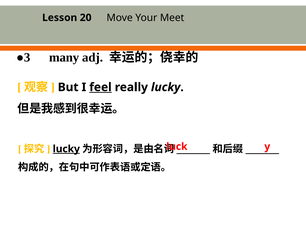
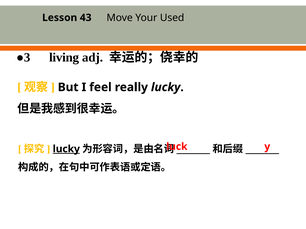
20: 20 -> 43
Meet: Meet -> Used
many: many -> living
feel underline: present -> none
